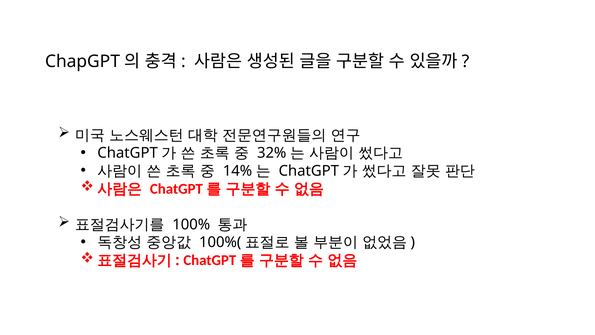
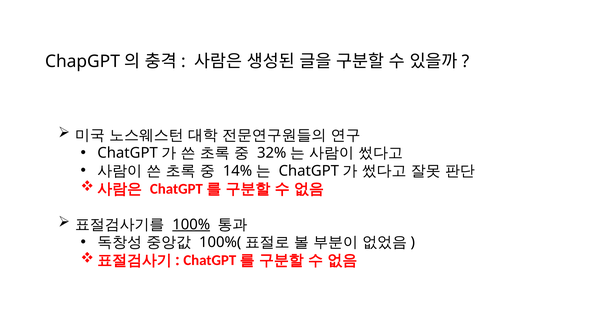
100% underline: none -> present
